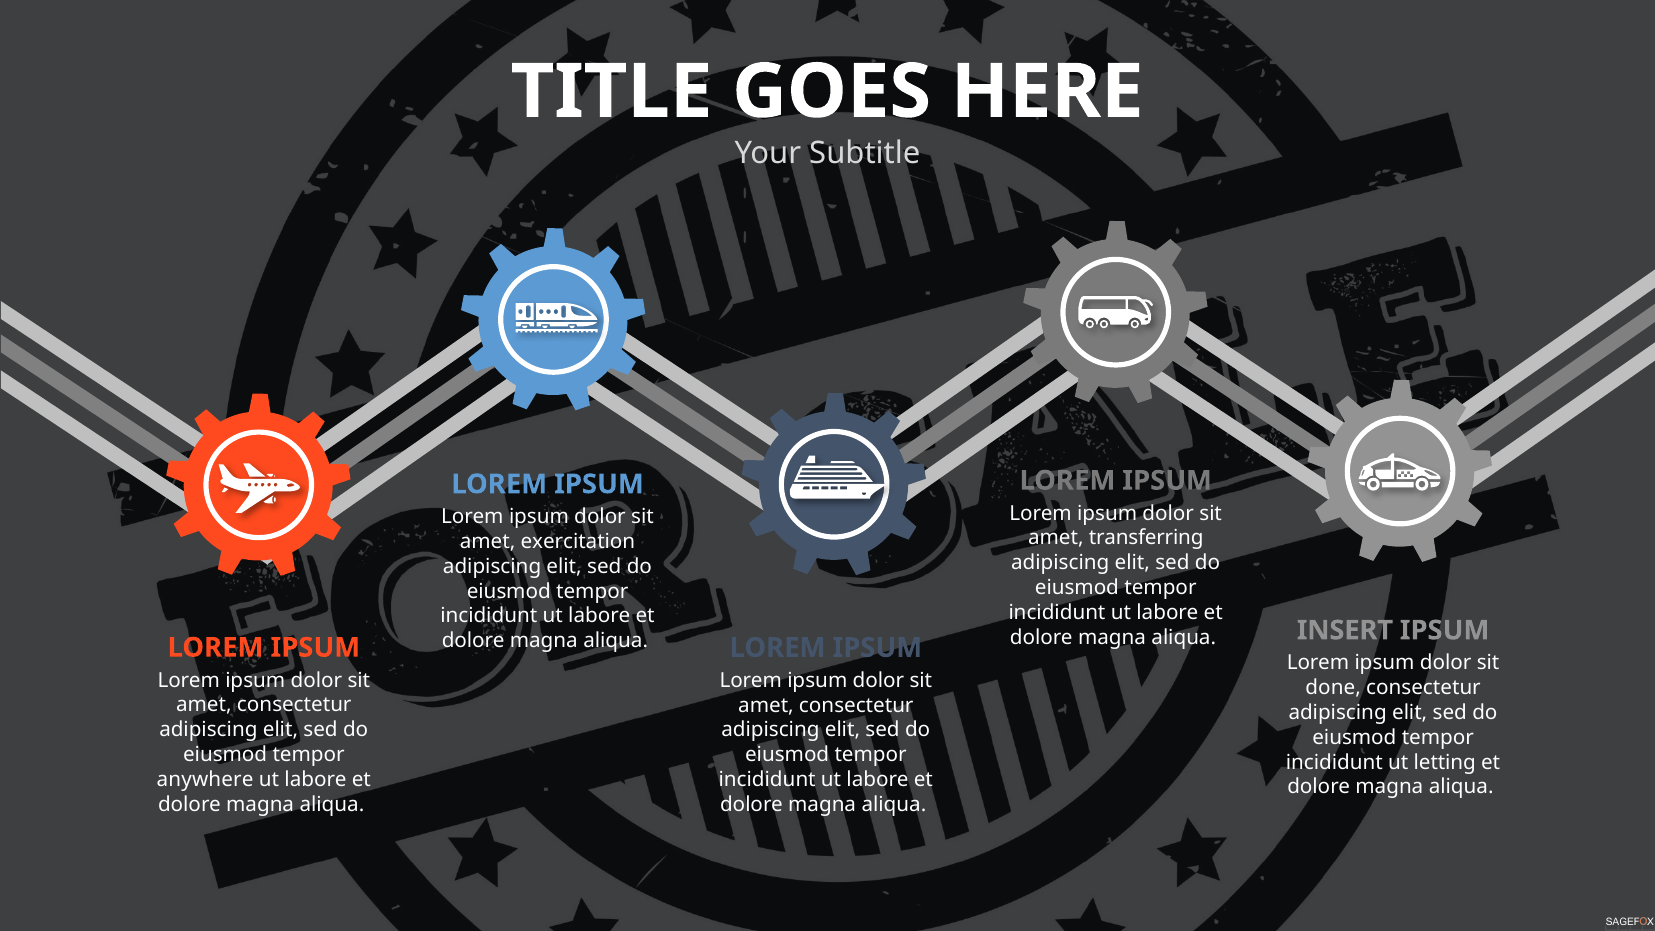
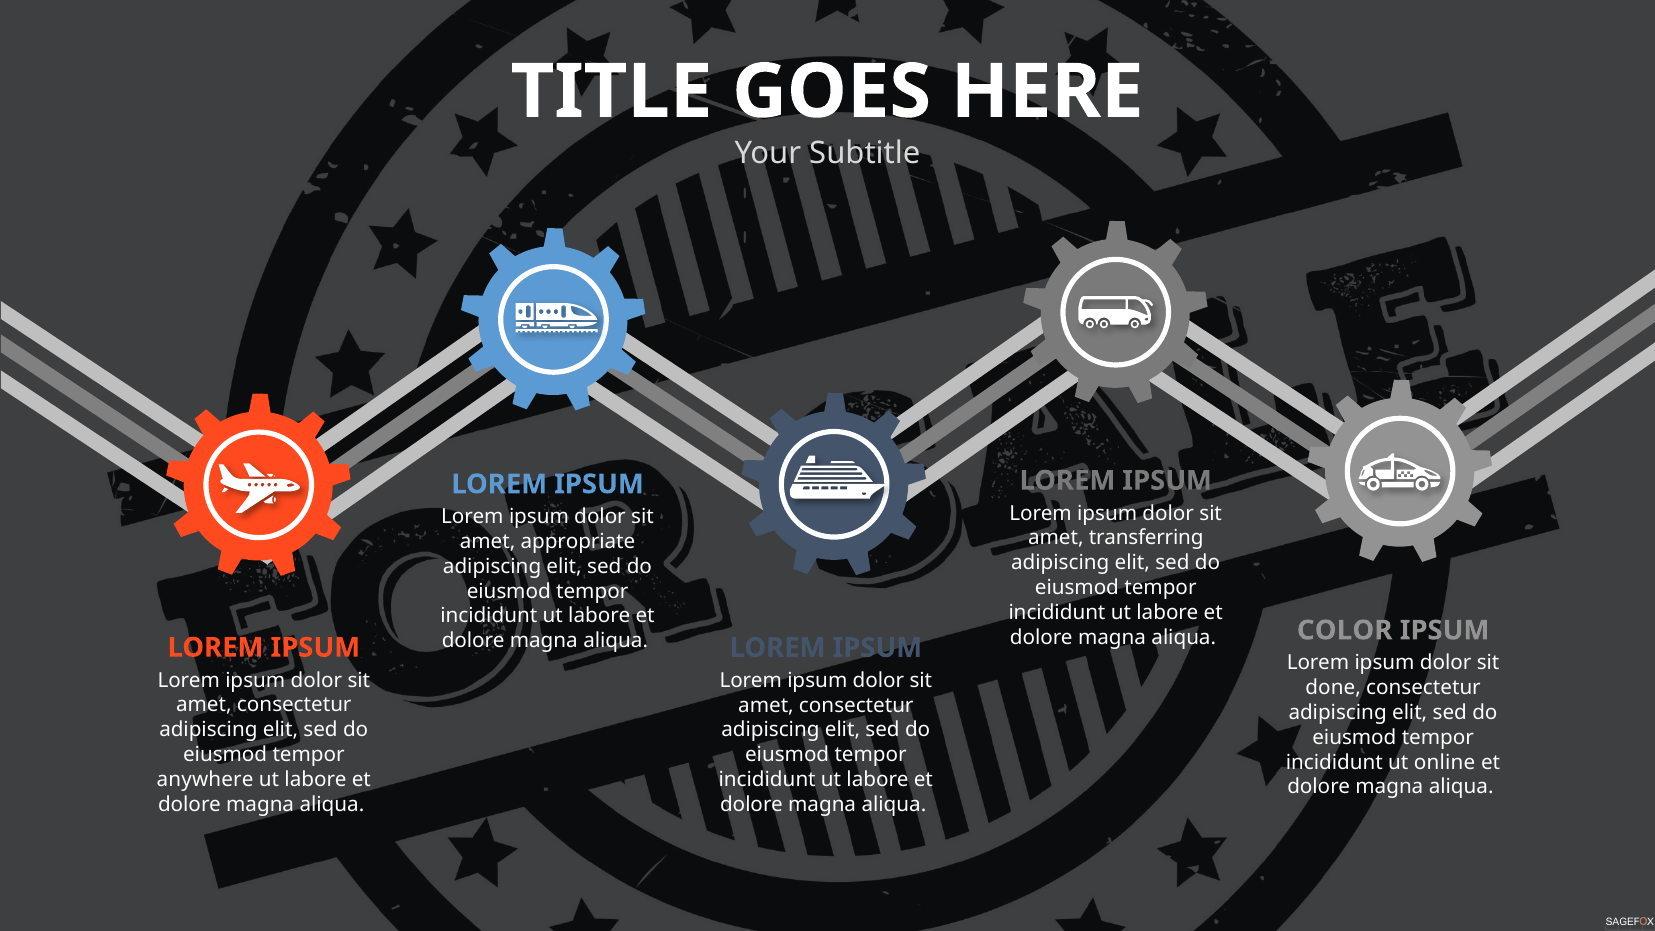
exercitation: exercitation -> appropriate
INSERT: INSERT -> COLOR
letting: letting -> online
